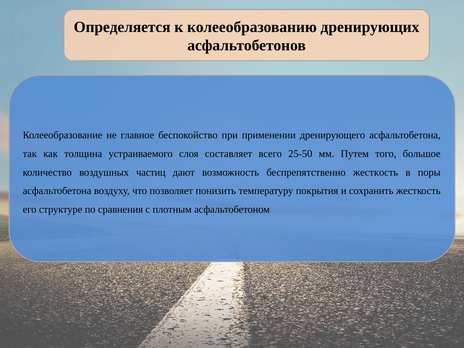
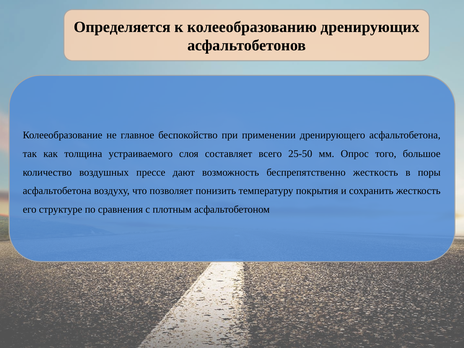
Путем: Путем -> Опрос
частиц: частиц -> прессе
